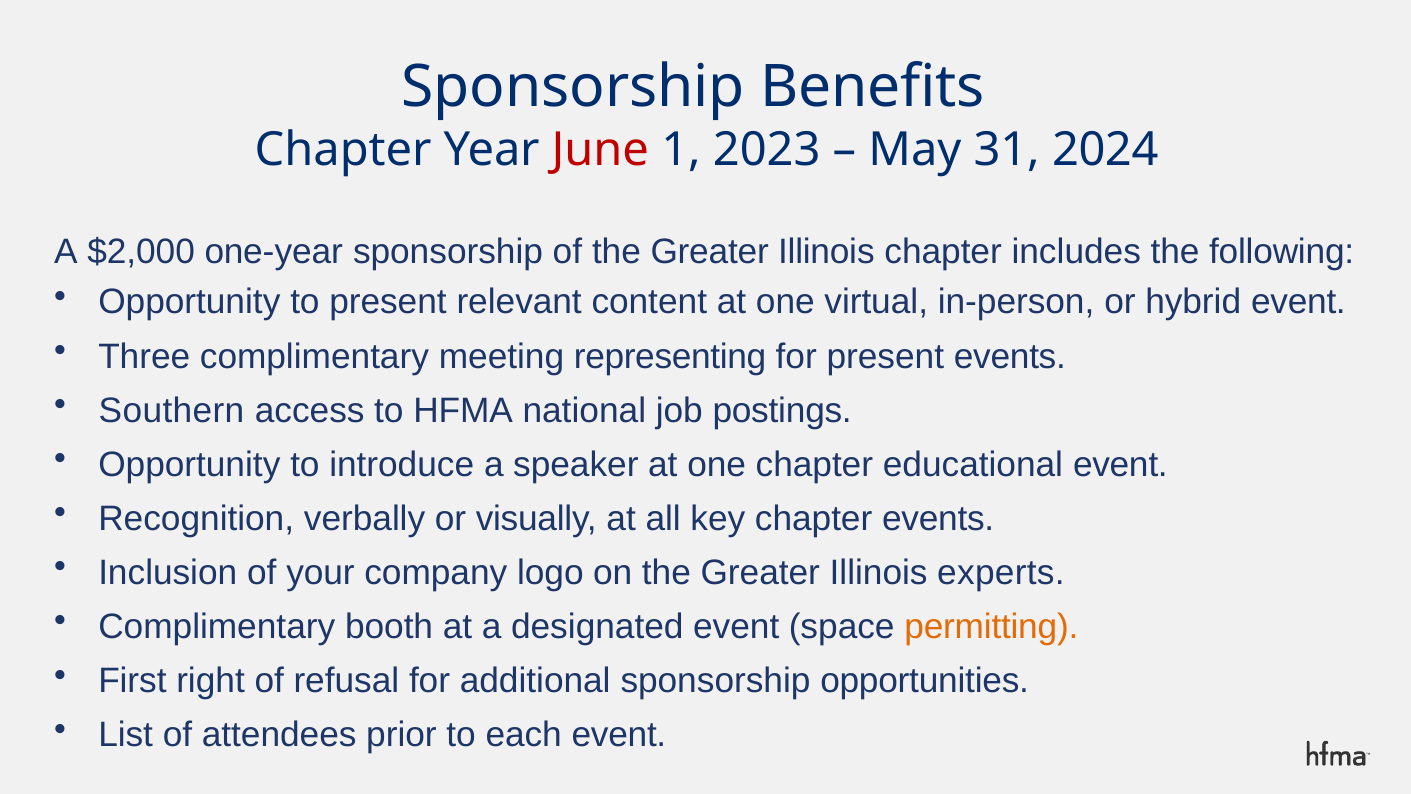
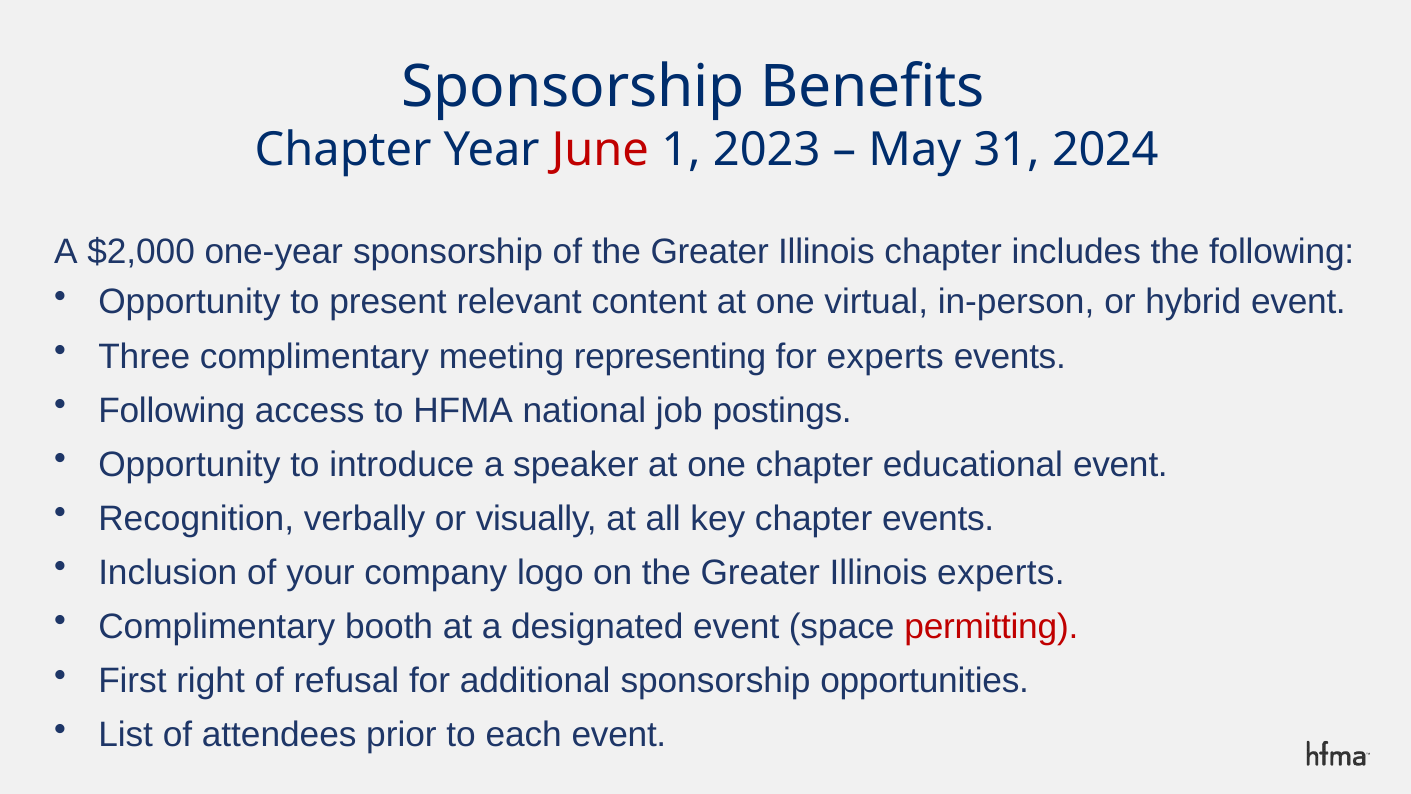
for present: present -> experts
Southern at (172, 410): Southern -> Following
permitting colour: orange -> red
